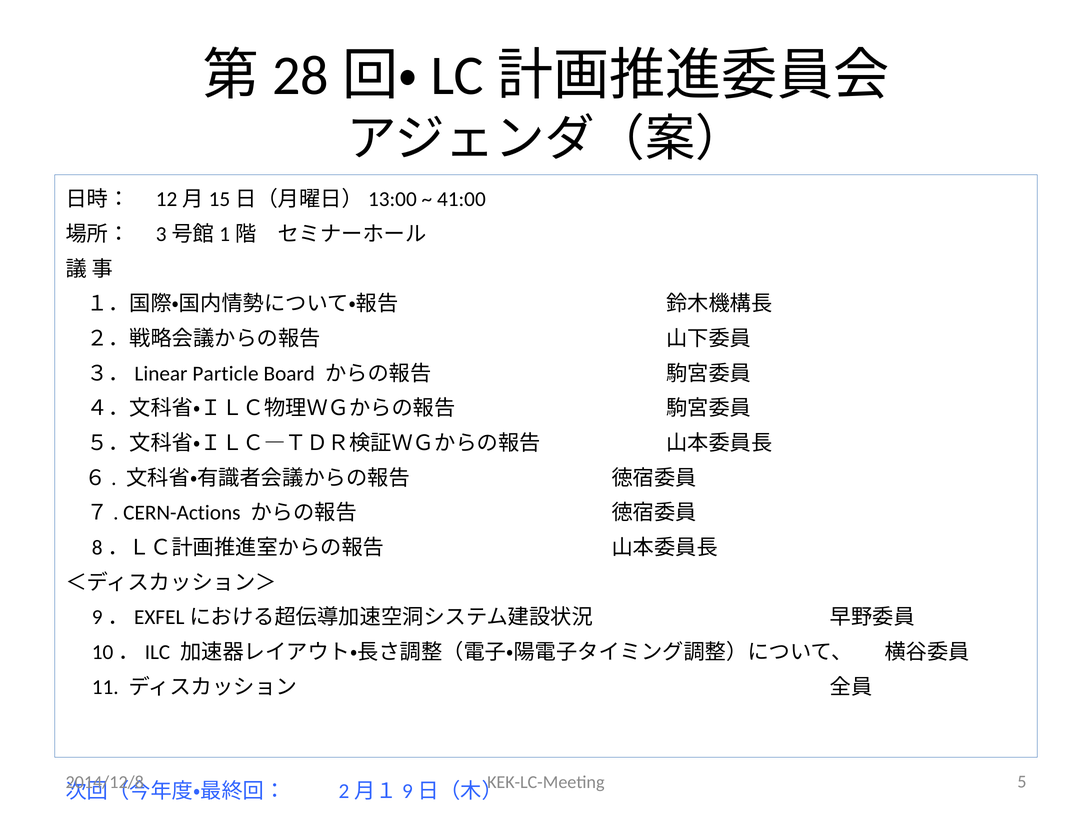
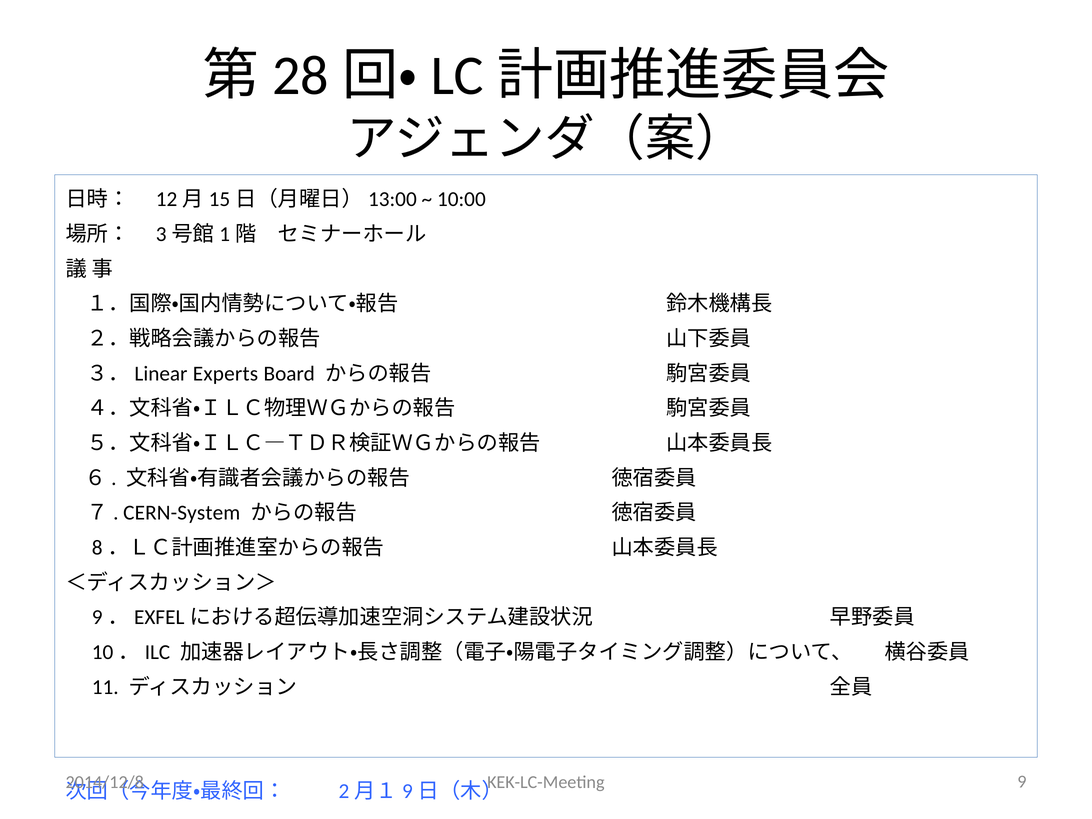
41:00: 41:00 -> 10:00
Particle: Particle -> Experts
CERN-Actions: CERN-Actions -> CERN-System
5: 5 -> 9
